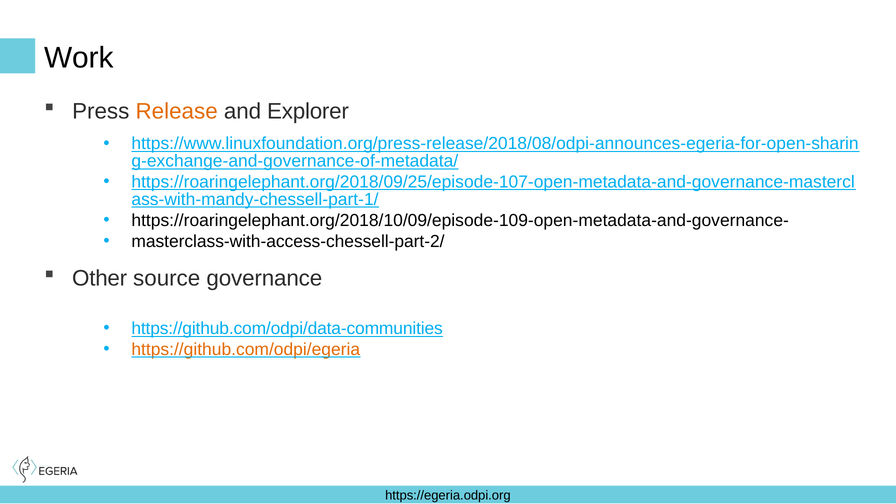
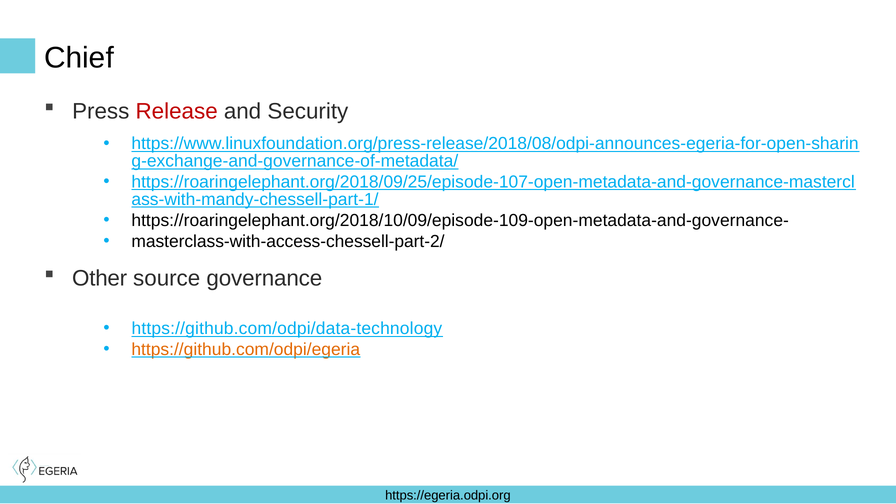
Work: Work -> Chief
Release colour: orange -> red
Explorer: Explorer -> Security
https://github.com/odpi/data-communities: https://github.com/odpi/data-communities -> https://github.com/odpi/data-technology
